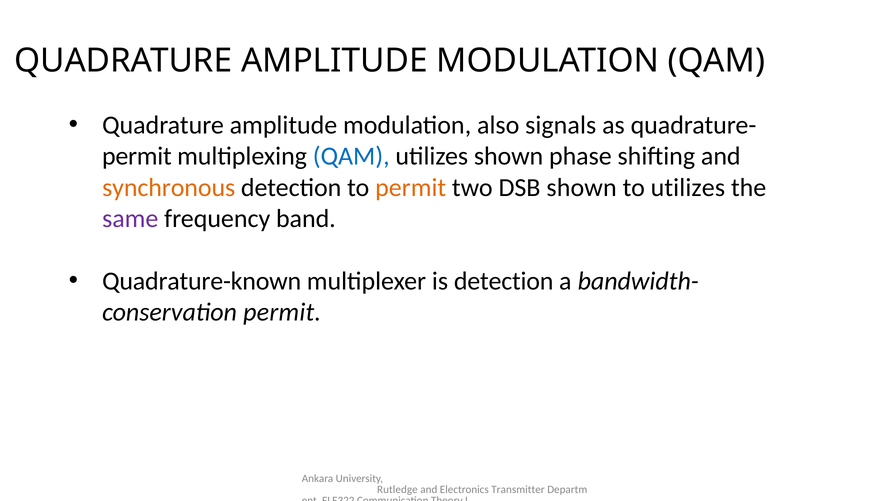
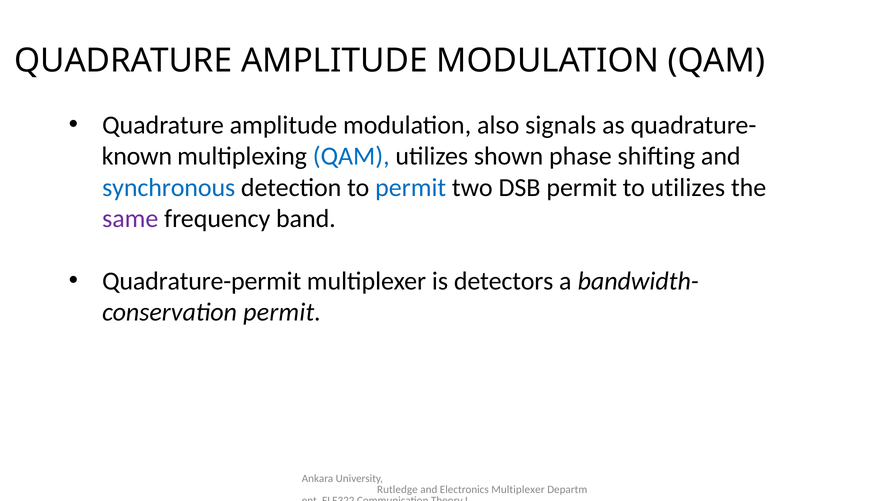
permit at (137, 156): permit -> known
synchronous colour: orange -> blue
permit at (411, 188) colour: orange -> blue
DSB shown: shown -> permit
Quadrature-known: Quadrature-known -> Quadrature-permit
is detection: detection -> detectors
Electronics Transmitter: Transmitter -> Multiplexer
